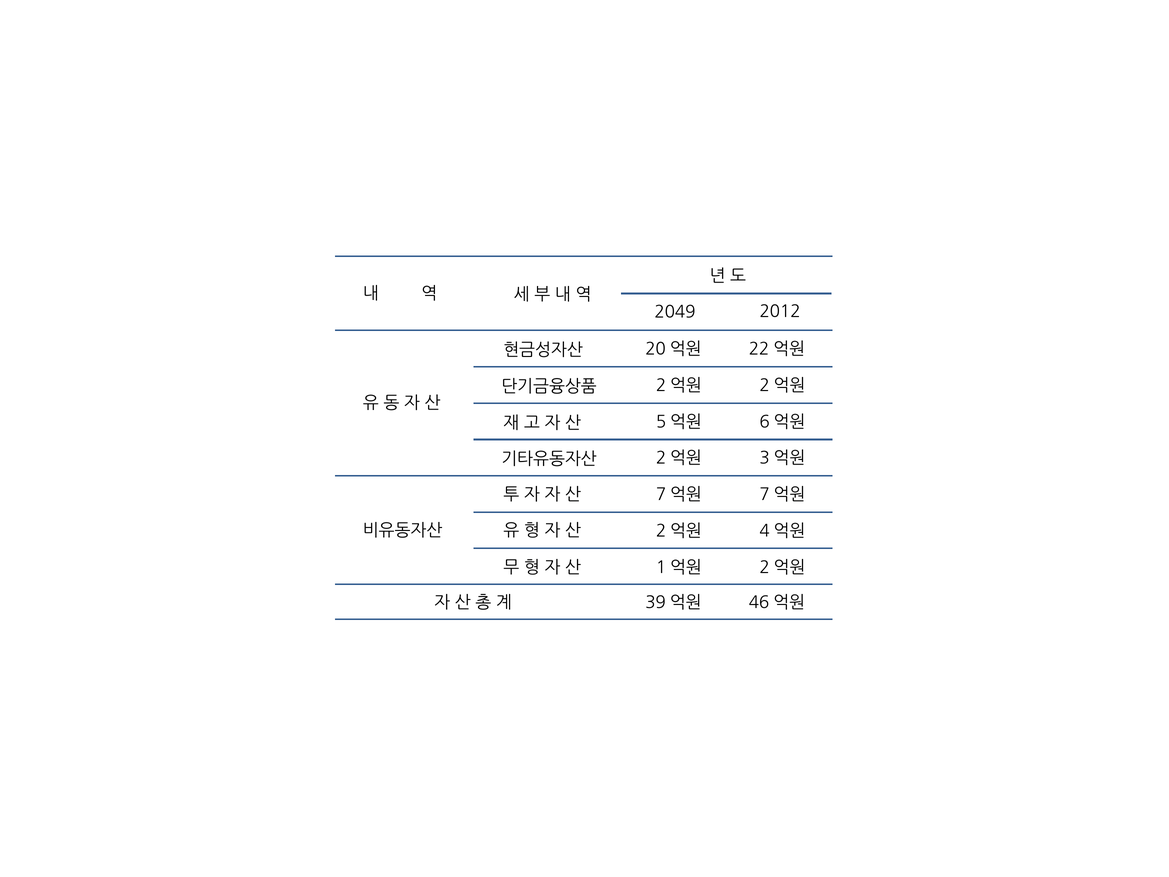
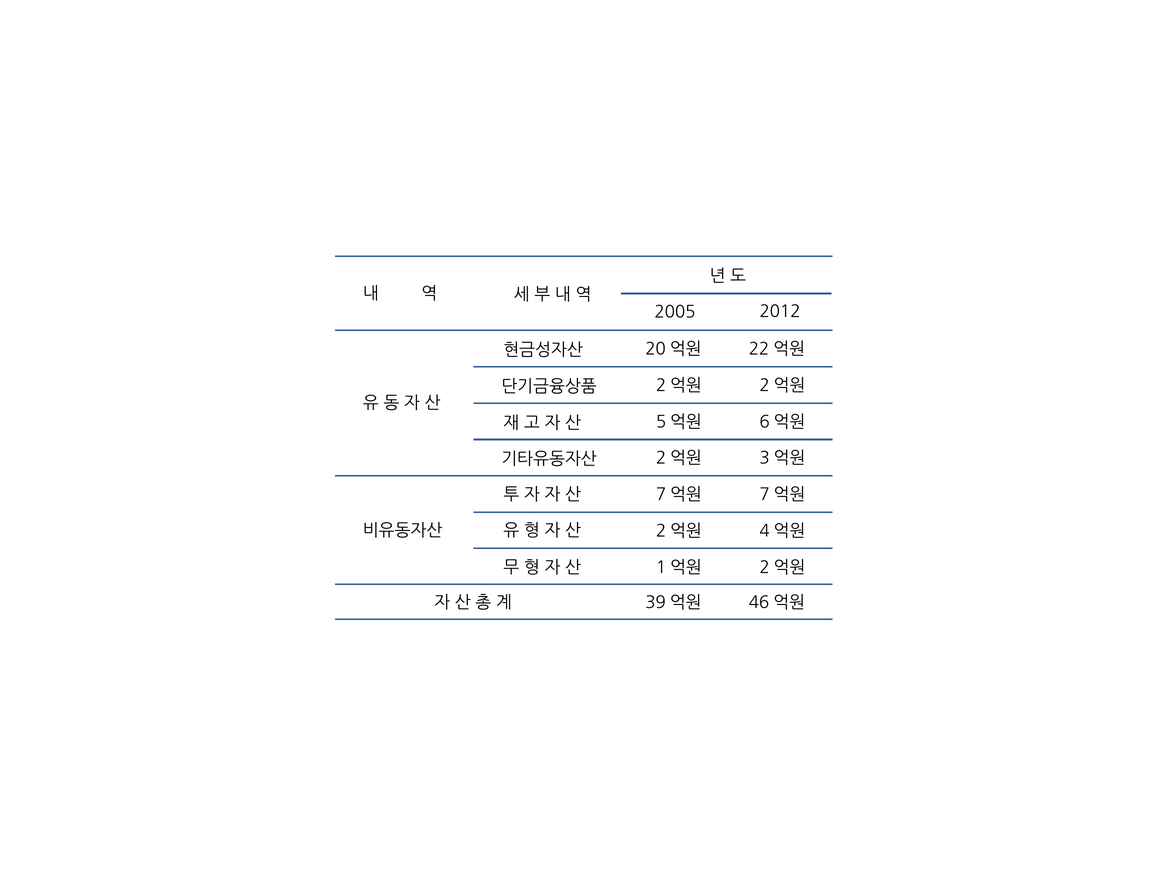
2049: 2049 -> 2005
